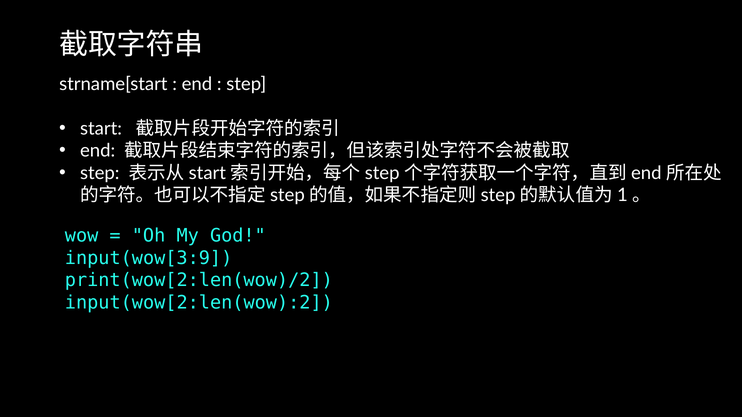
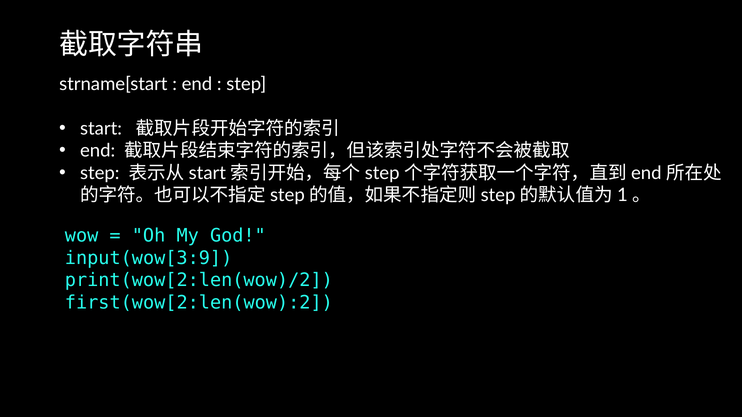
input(wow[2:len(wow):2: input(wow[2:len(wow):2 -> first(wow[2:len(wow):2
